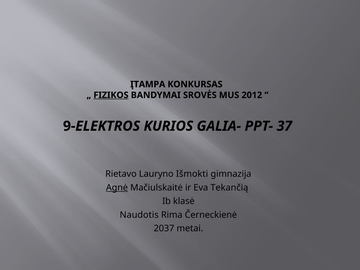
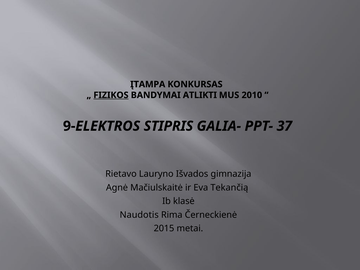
SROVĖS: SROVĖS -> ATLIKTI
2012: 2012 -> 2010
KURIOS: KURIOS -> STIPRIS
Išmokti: Išmokti -> Išvados
Agnė underline: present -> none
2037: 2037 -> 2015
